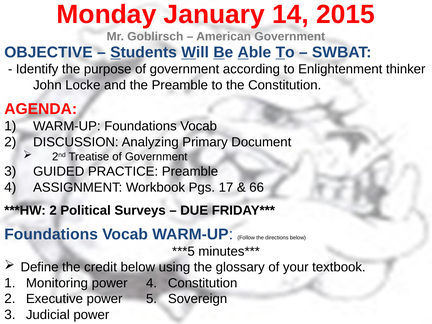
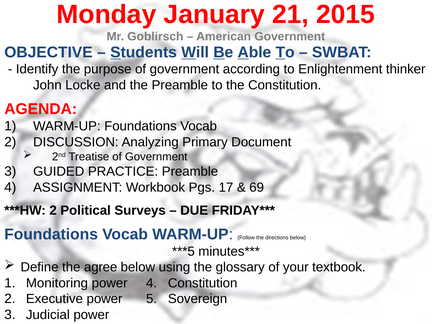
14: 14 -> 21
66: 66 -> 69
credit: credit -> agree
